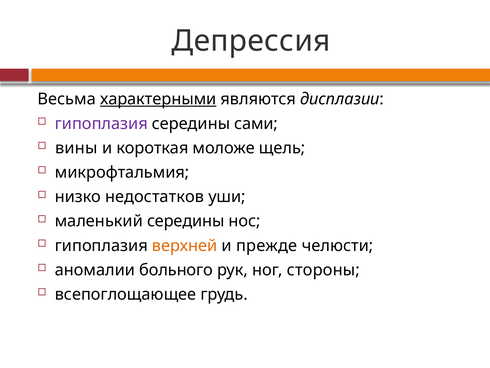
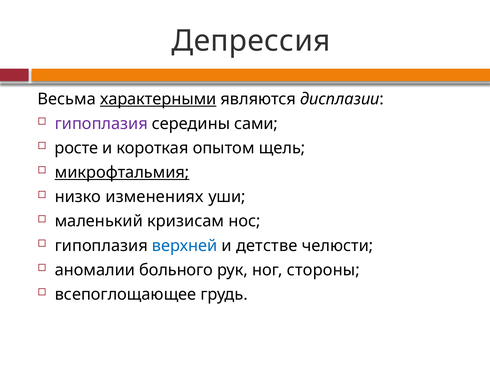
вины: вины -> росте
моложе: моложе -> опытом
микрофтальмия underline: none -> present
недостатков: недостатков -> изменениях
маленький середины: середины -> кризисам
верхней colour: orange -> blue
прежде: прежде -> детстве
